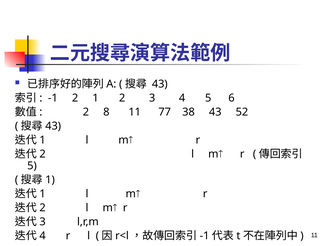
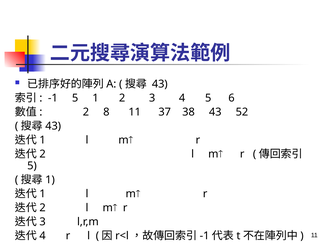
-1 2: 2 -> 5
77: 77 -> 37
